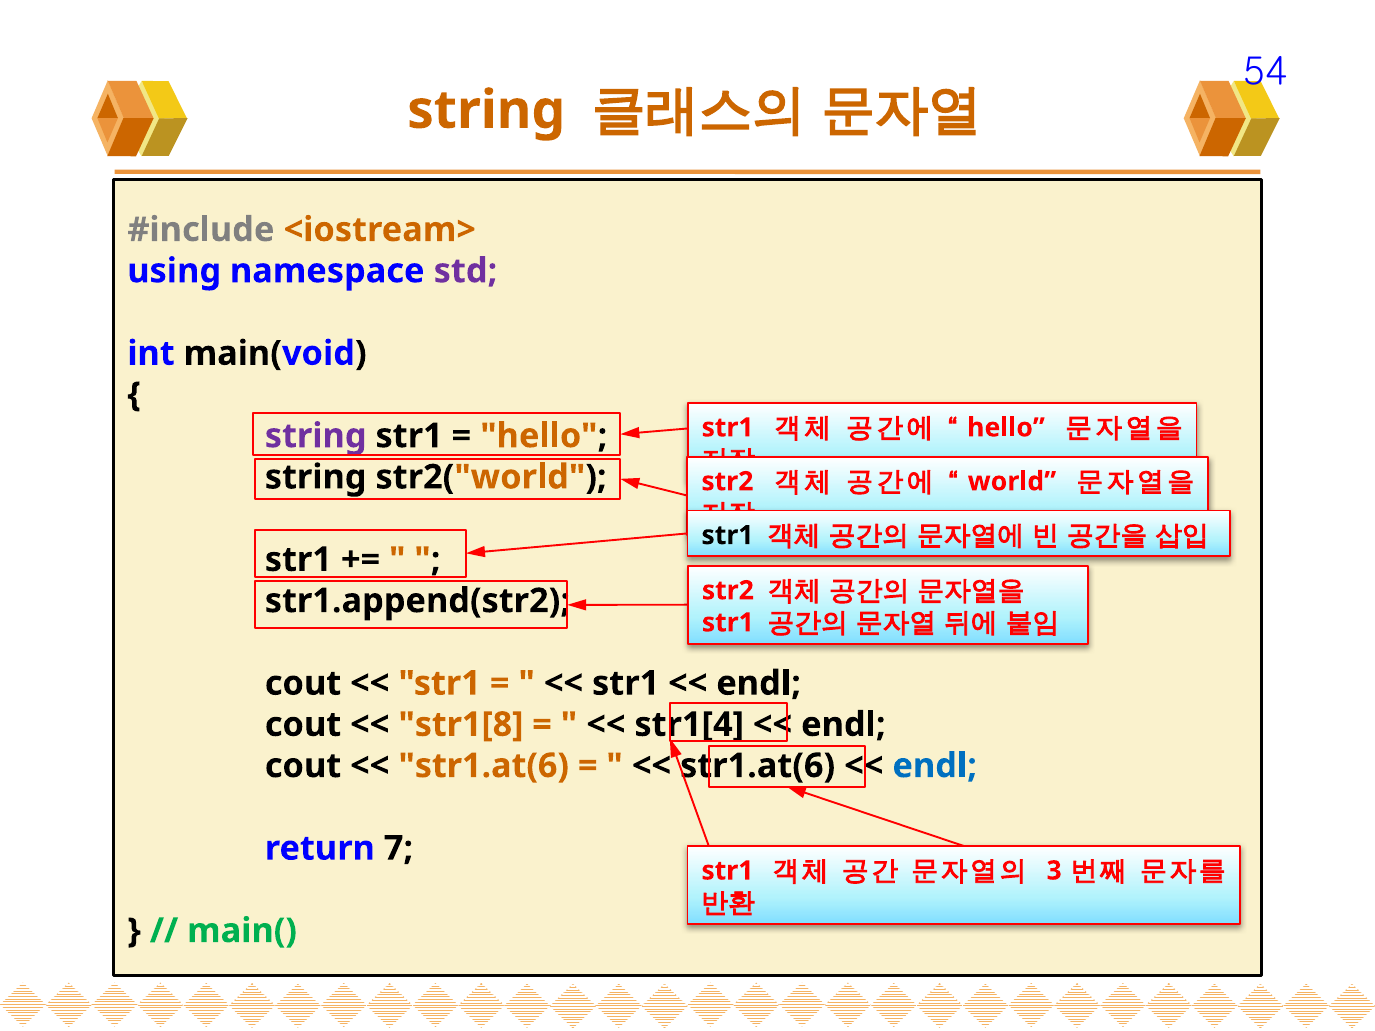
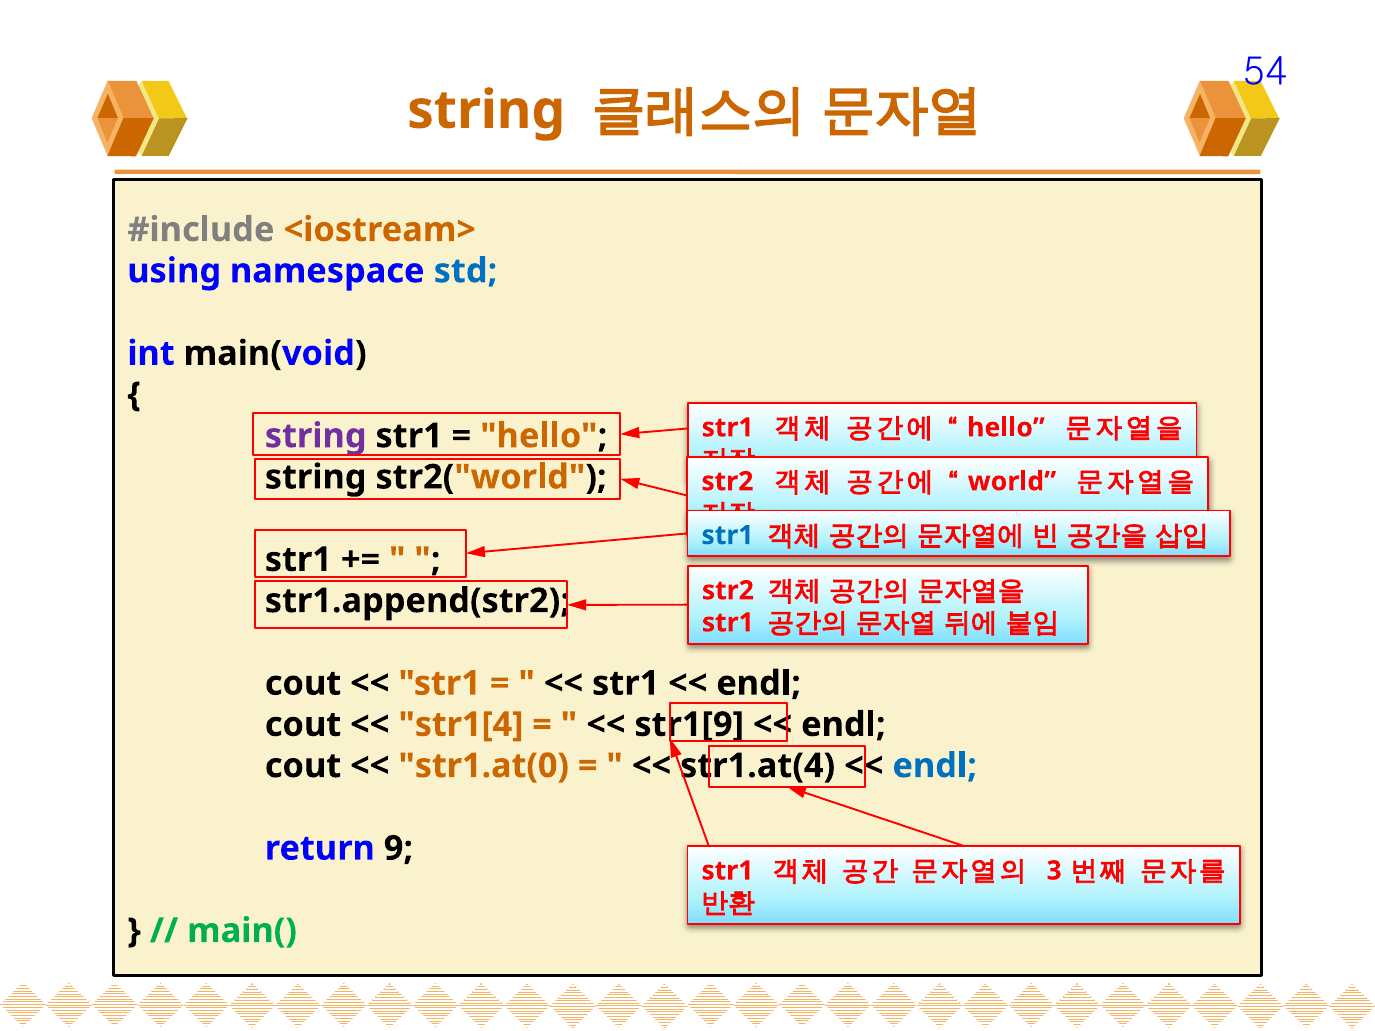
std colour: purple -> blue
str1 at (727, 535) colour: black -> blue
str1[8: str1[8 -> str1[4
str1[4: str1[4 -> str1[9
str1.at(6 at (484, 766): str1.at(6 -> str1.at(0
str1.at(6 at (758, 766): str1.at(6 -> str1.at(4
7: 7 -> 9
